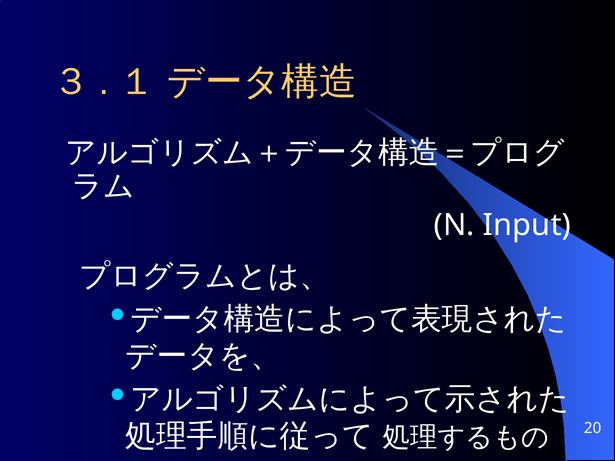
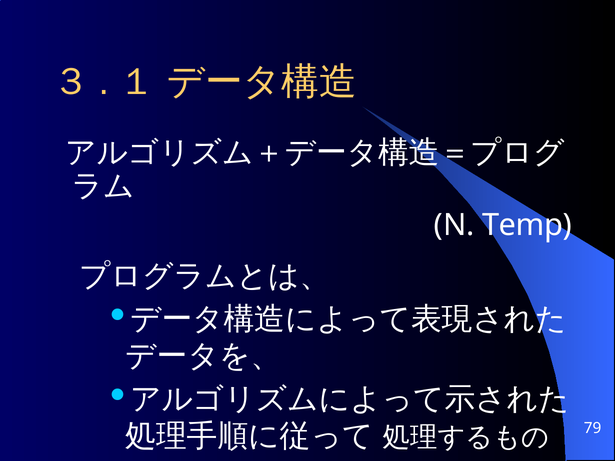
Input: Input -> Temp
20: 20 -> 79
